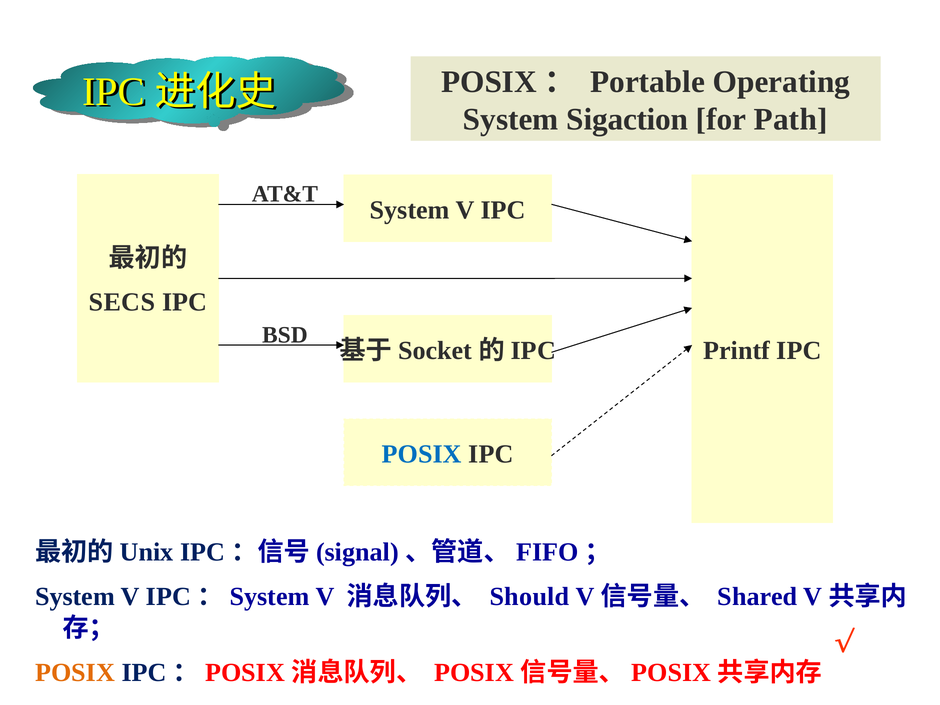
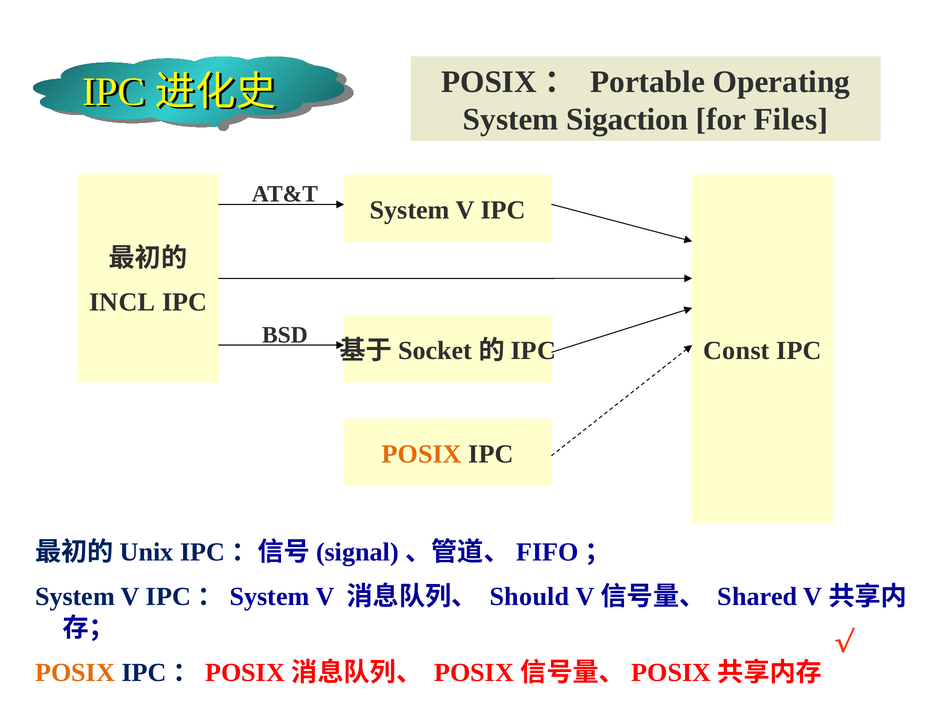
Path: Path -> Files
SECS: SECS -> INCL
Printf: Printf -> Const
POSIX at (422, 454) colour: blue -> orange
